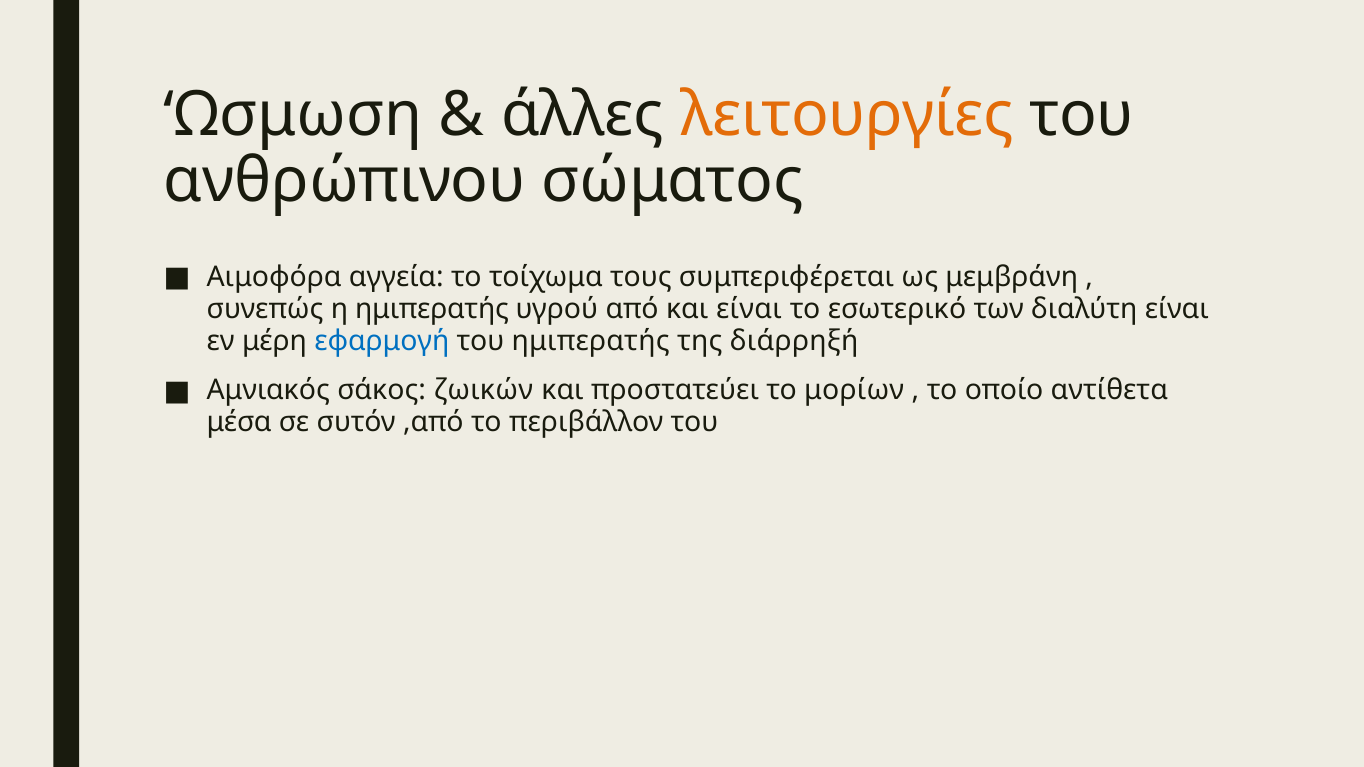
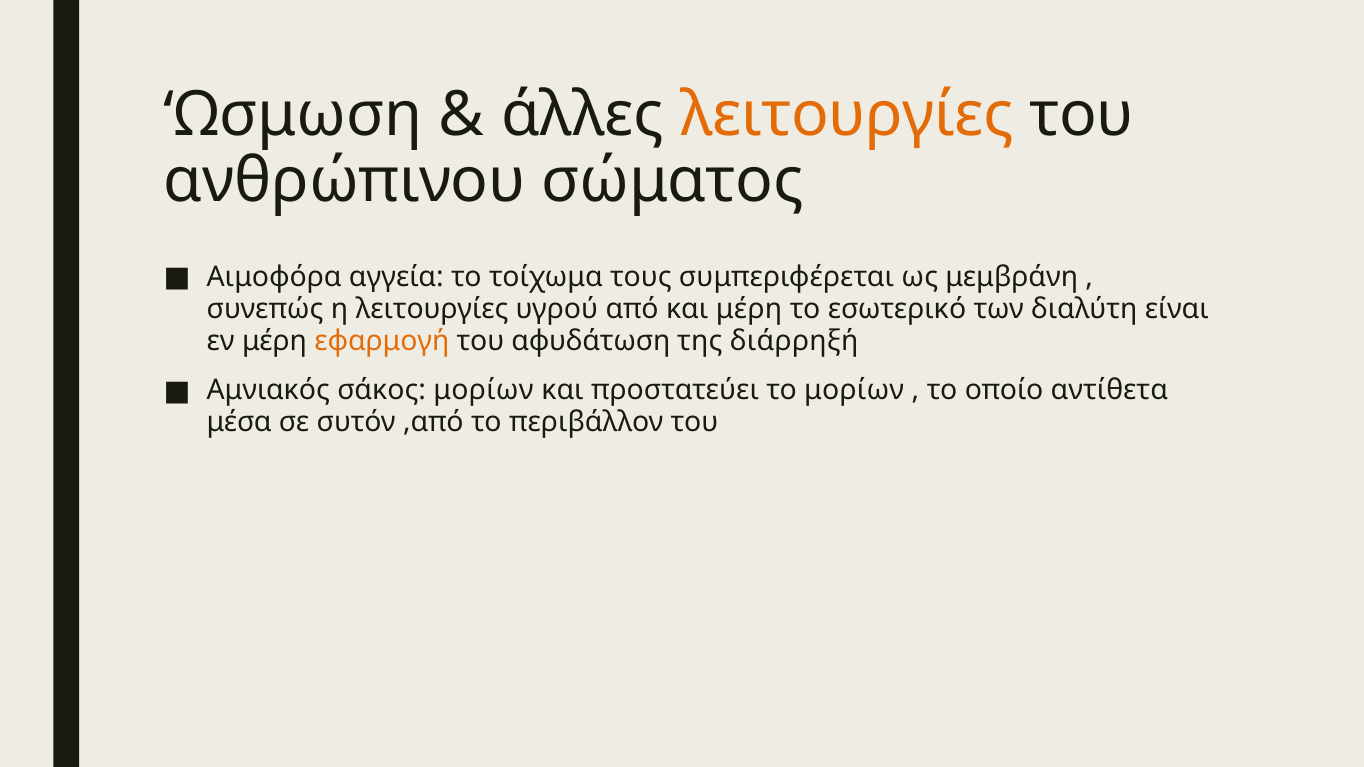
η ημιπερατής: ημιπερατής -> λειτουργίες
και είναι: είναι -> μέρη
εφαρμογή colour: blue -> orange
του ημιπερατής: ημιπερατής -> αφυδάτωση
σάκος ζωικών: ζωικών -> μορίων
